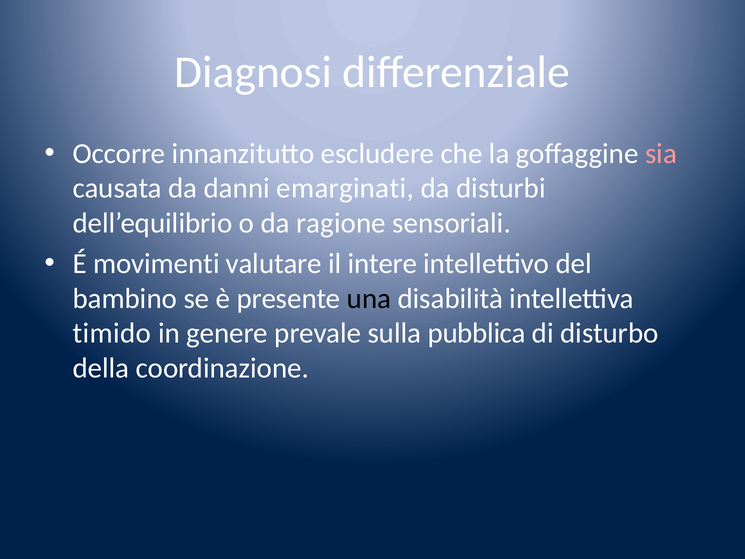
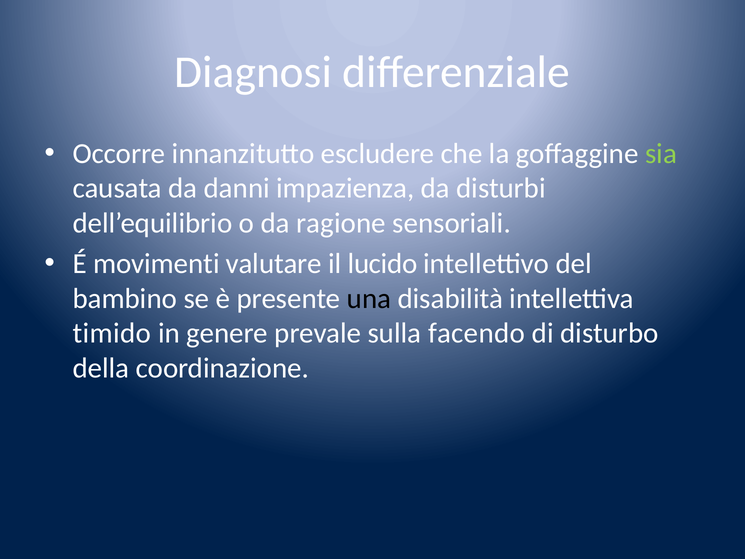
sia colour: pink -> light green
emarginati: emarginati -> impazienza
intere: intere -> lucido
pubblica: pubblica -> facendo
